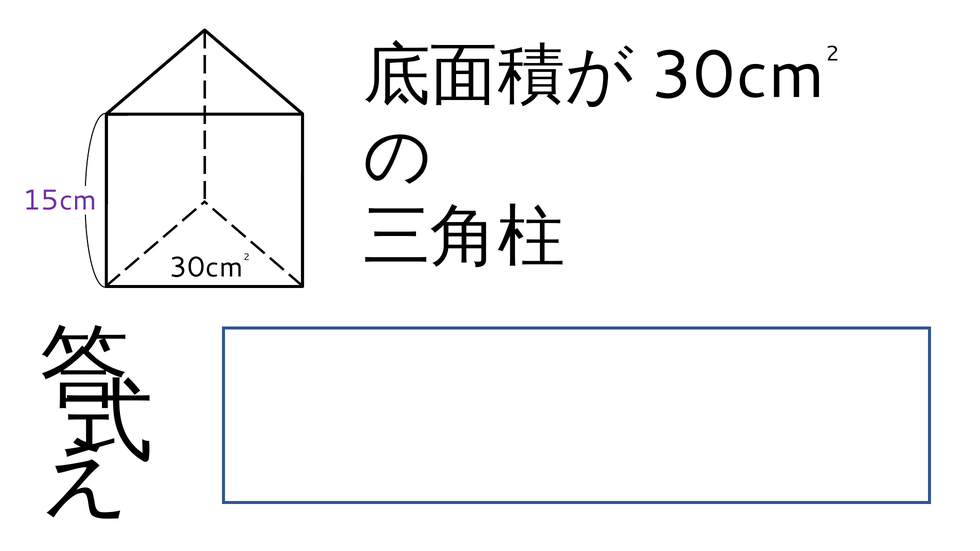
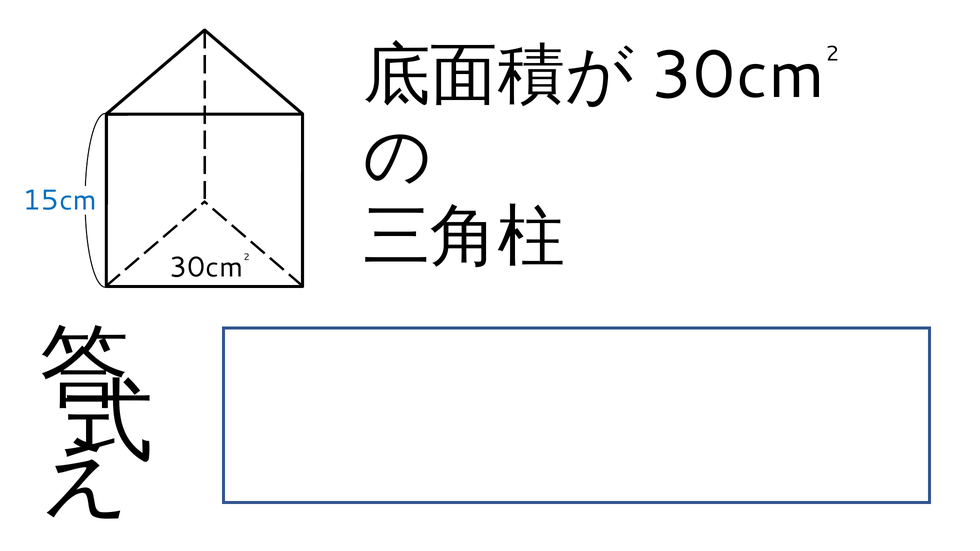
15cm colour: purple -> blue
